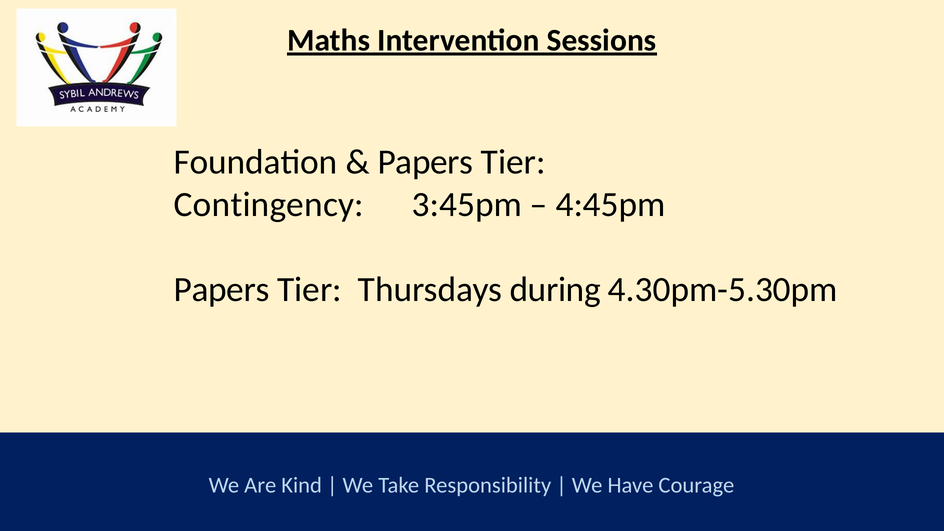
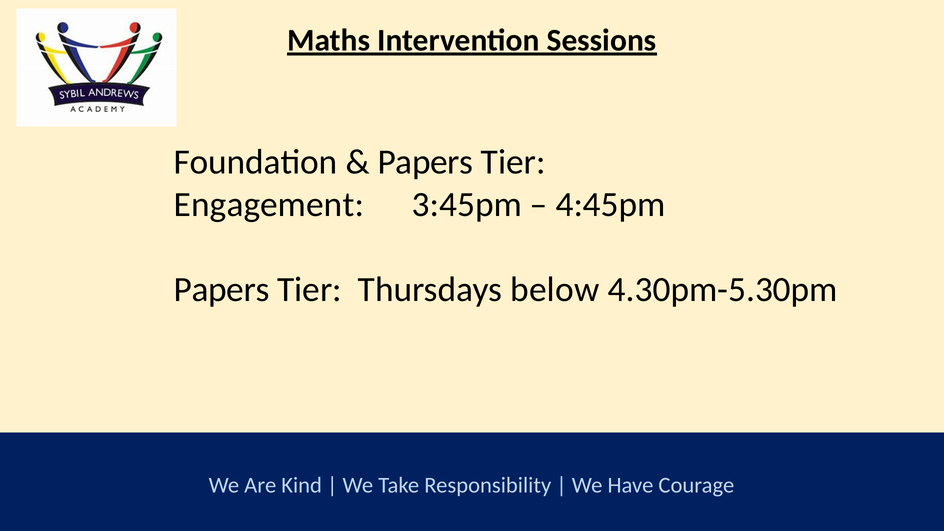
Contingency: Contingency -> Engagement
during: during -> below
